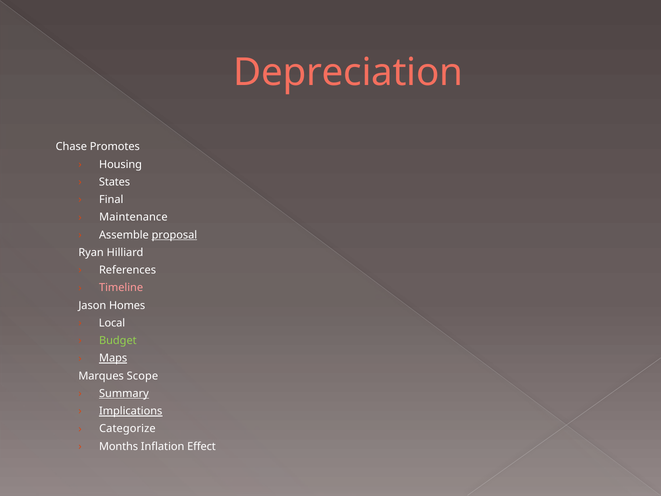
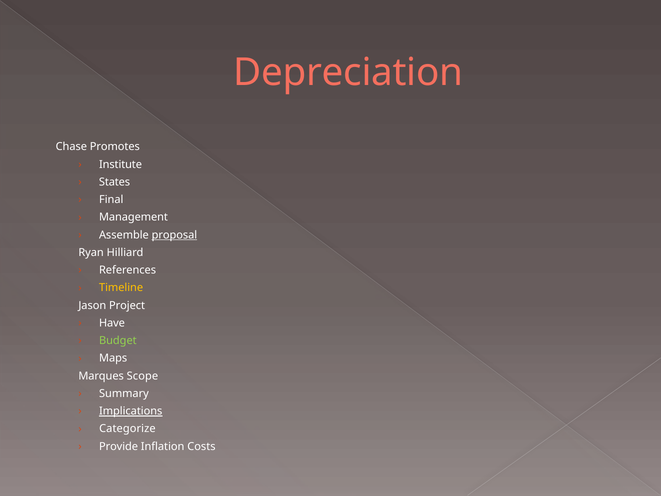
Housing: Housing -> Institute
Maintenance: Maintenance -> Management
Timeline colour: pink -> yellow
Homes: Homes -> Project
Local: Local -> Have
Maps underline: present -> none
Summary underline: present -> none
Months: Months -> Provide
Effect: Effect -> Costs
